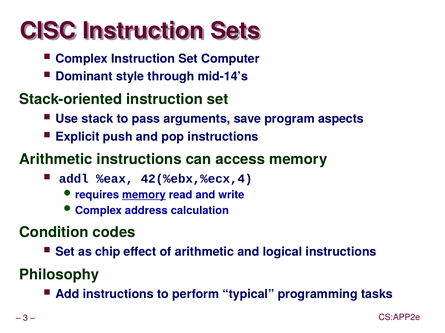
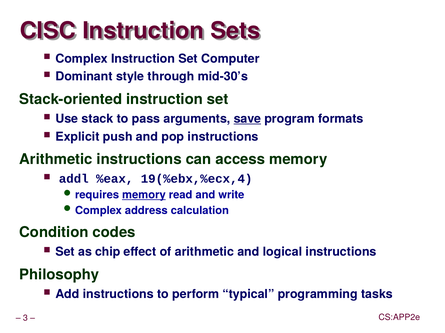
mid-14’s: mid-14’s -> mid-30’s
save underline: none -> present
aspects: aspects -> formats
42(%ebx,%ecx,4: 42(%ebx,%ecx,4 -> 19(%ebx,%ecx,4
